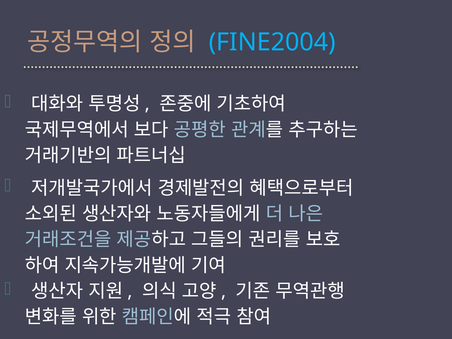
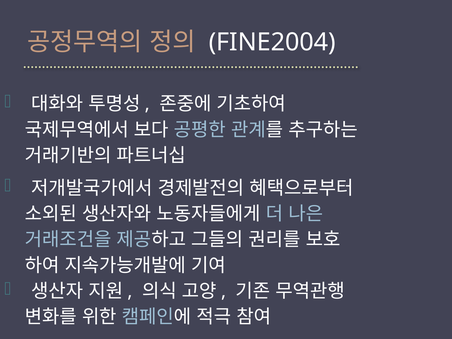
FINE2004 colour: light blue -> white
